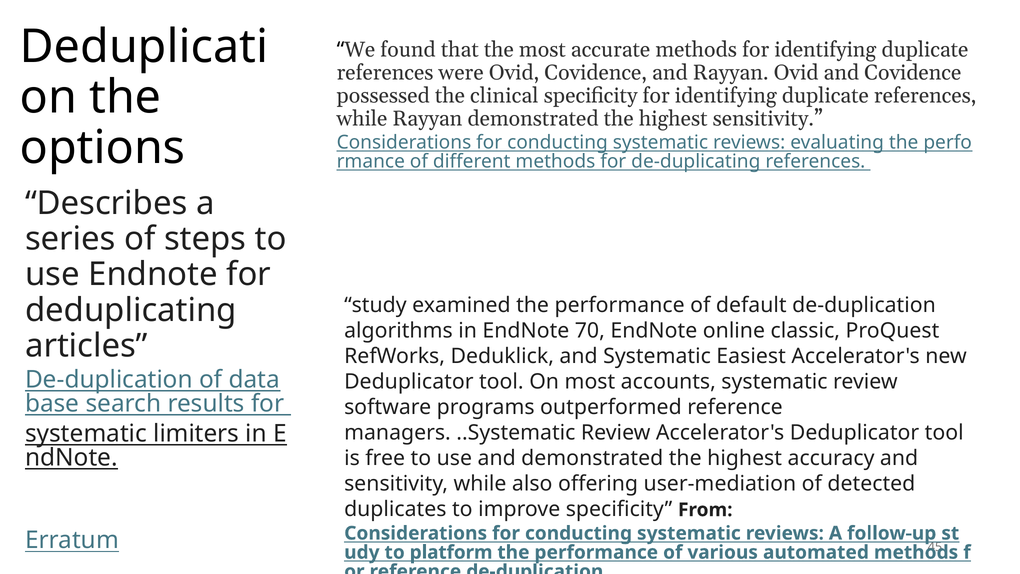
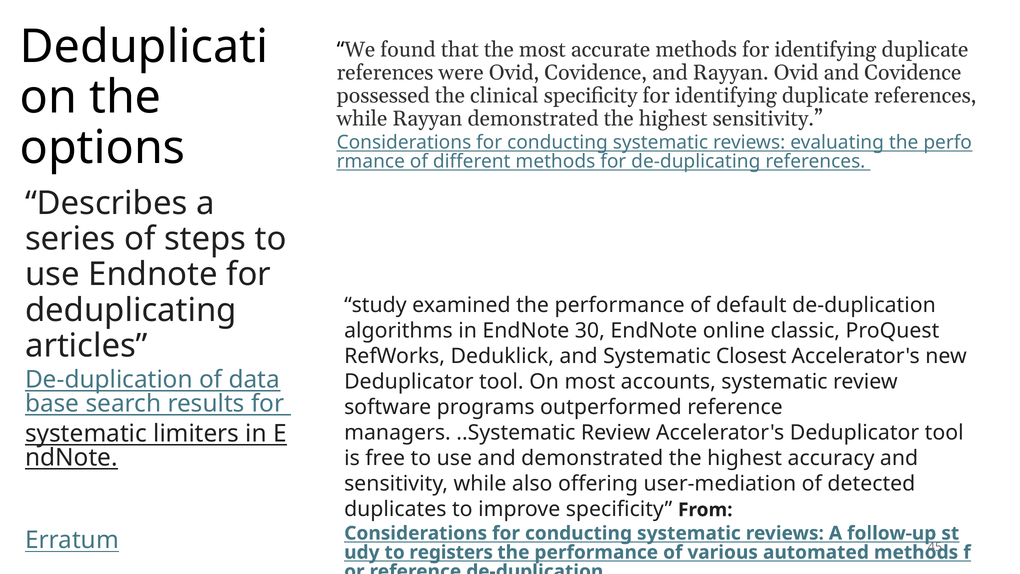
70: 70 -> 30
Easiest: Easiest -> Closest
platform: platform -> registers
